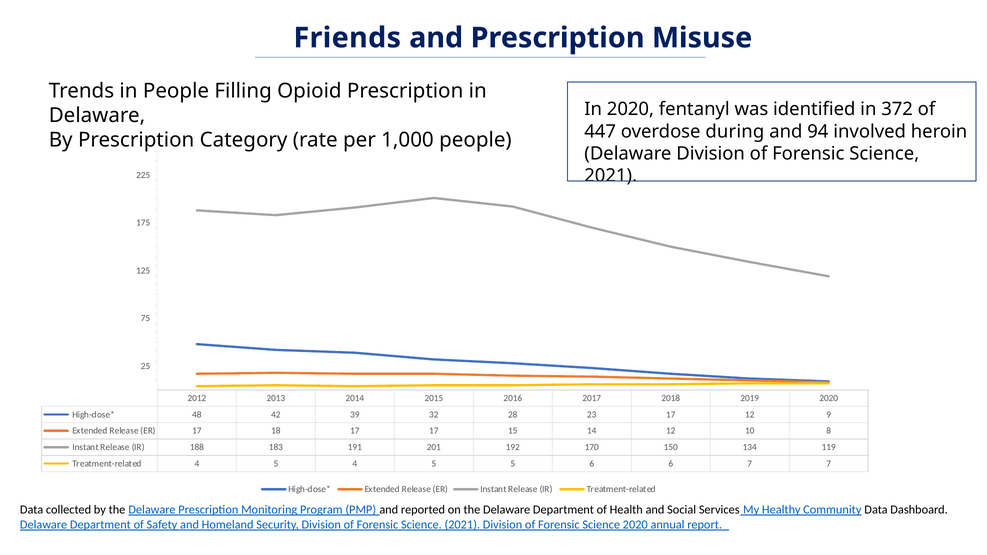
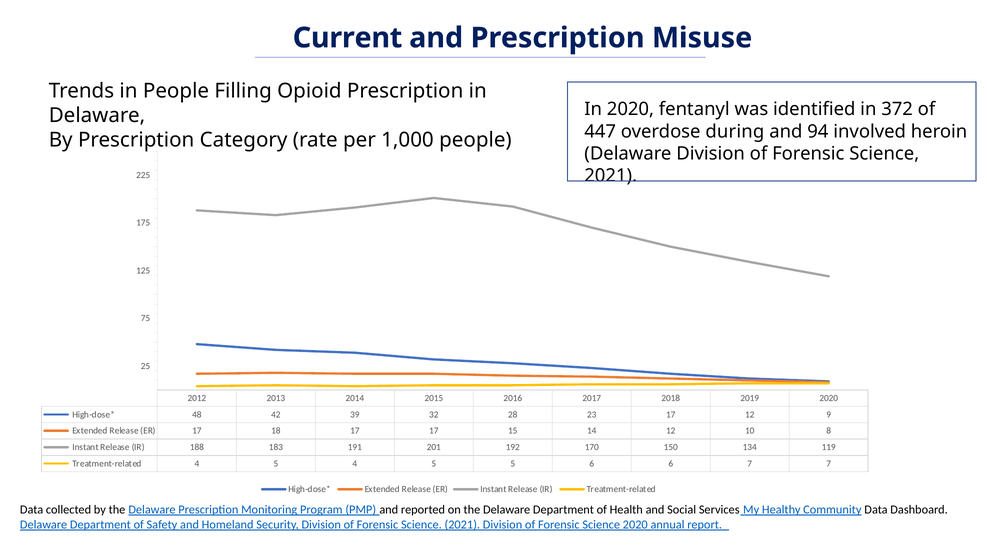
Friends: Friends -> Current
